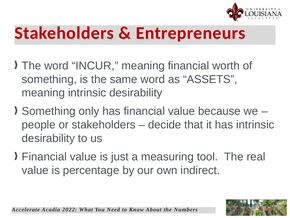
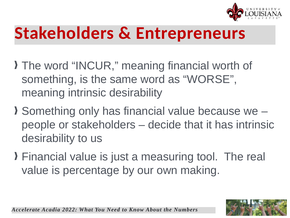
ASSETS: ASSETS -> WORSE
indirect: indirect -> making
